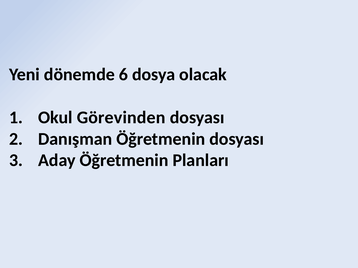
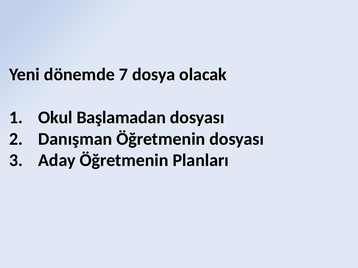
6: 6 -> 7
Görevinden: Görevinden -> Başlamadan
